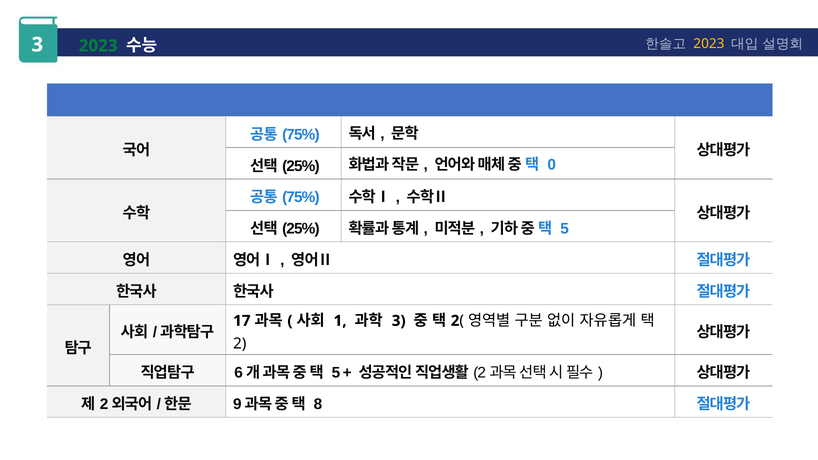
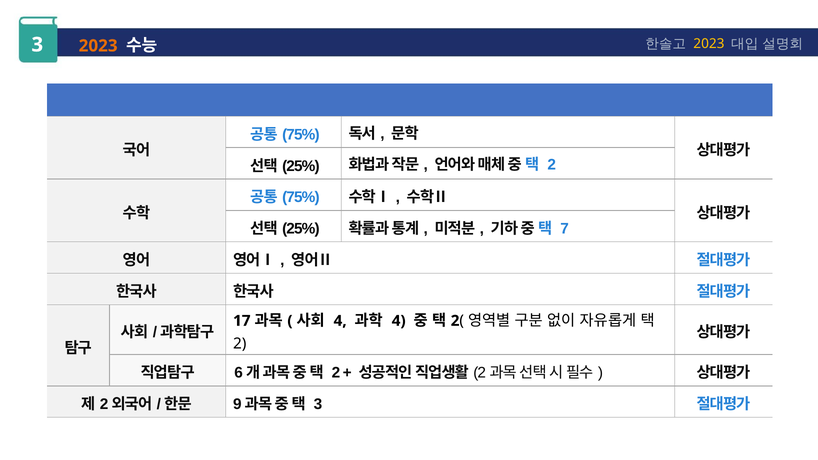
2023 at (98, 46) colour: green -> orange
0 at (552, 165): 0 -> 2
5 at (565, 229): 5 -> 7
1 at (340, 321): 1 -> 4
3 at (399, 321): 3 -> 4
5 at (336, 373): 5 -> 2
8 at (318, 404): 8 -> 3
